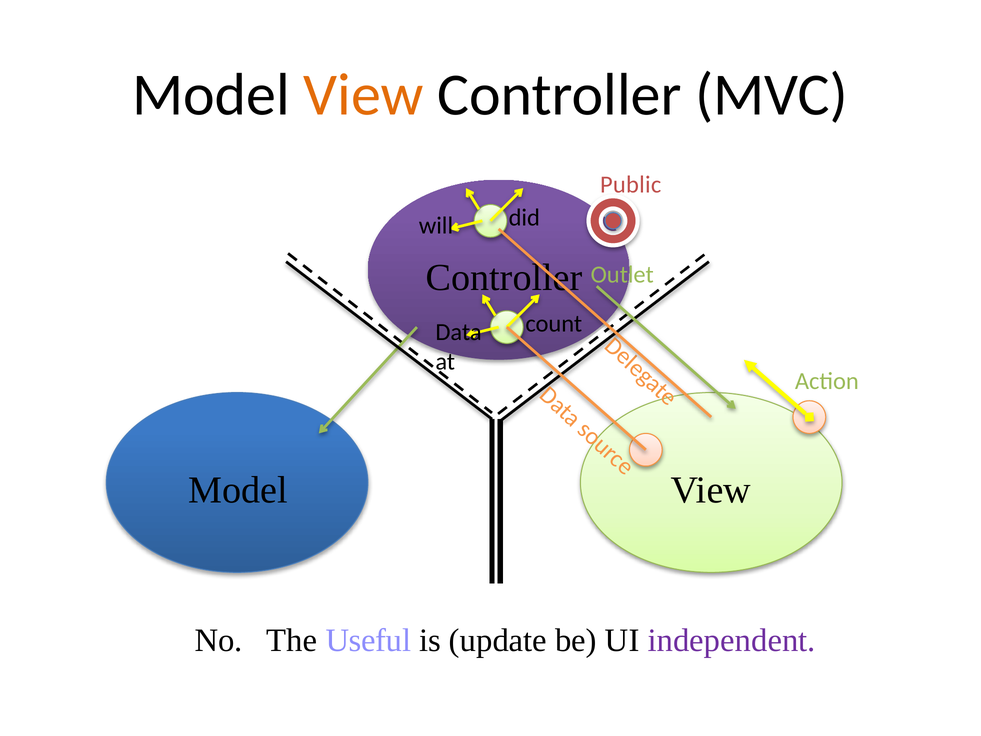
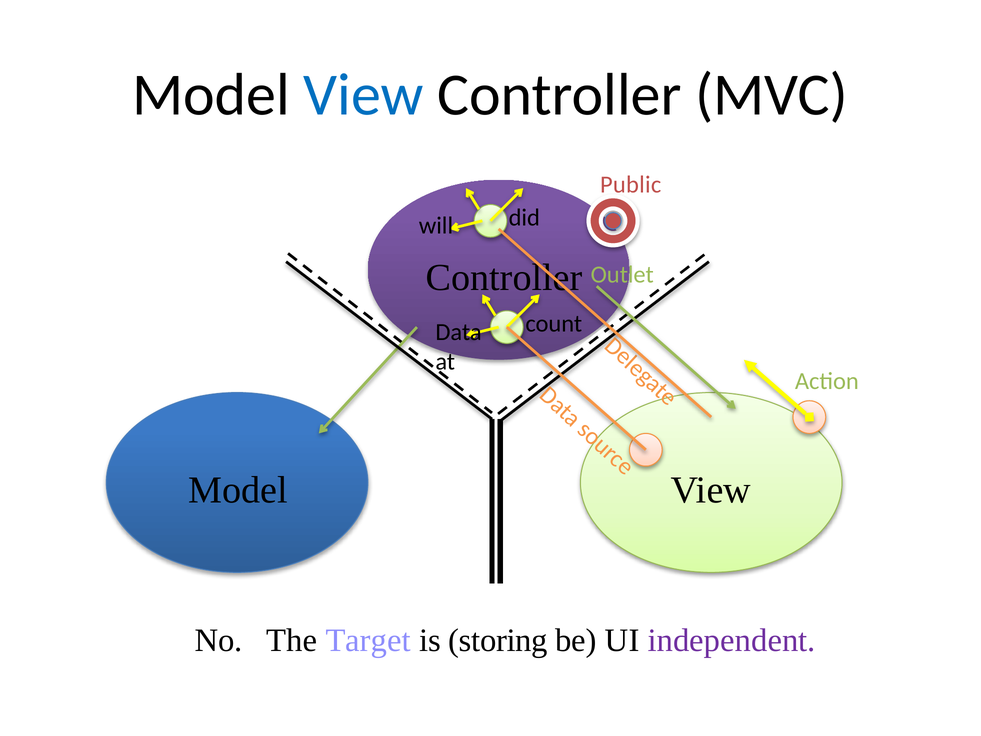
View at (364, 95) colour: orange -> blue
Useful: Useful -> Target
update: update -> storing
